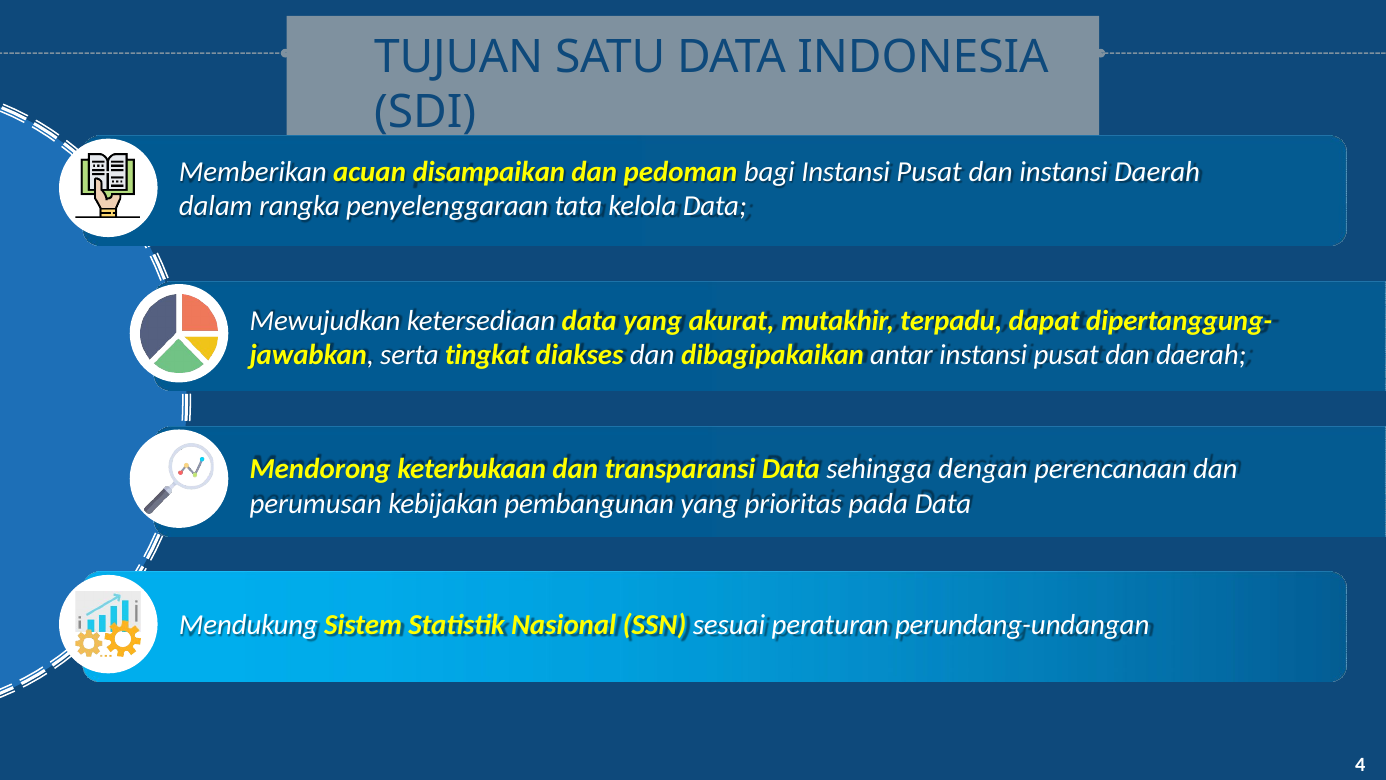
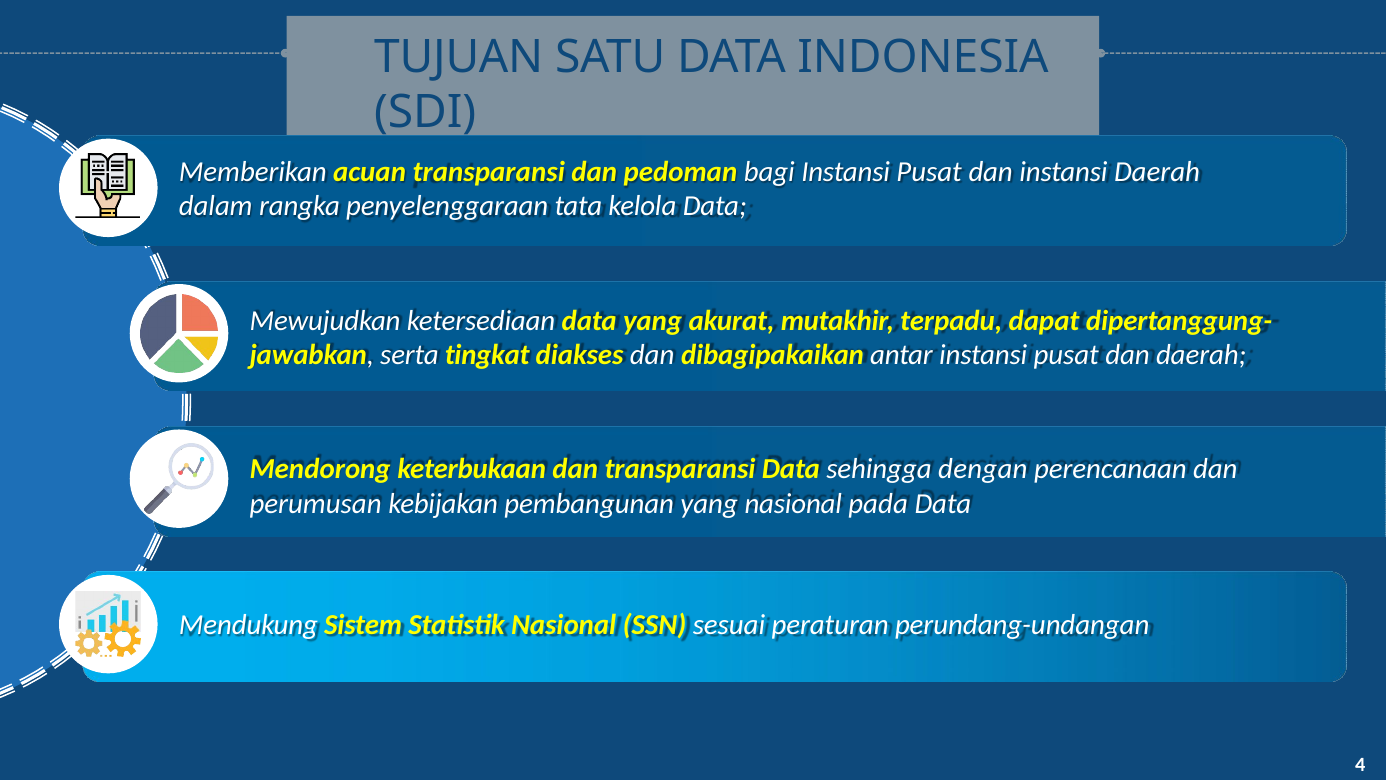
acuan disampaikan: disampaikan -> transparansi
yang prioritas: prioritas -> nasional
